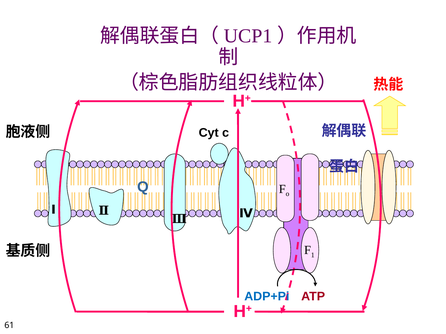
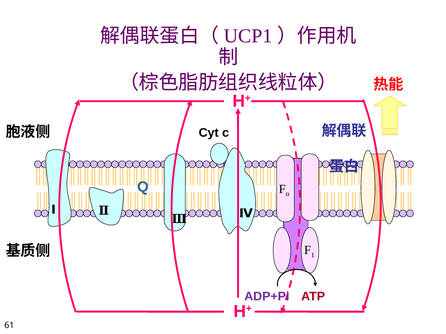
ADP+Pi colour: blue -> purple
